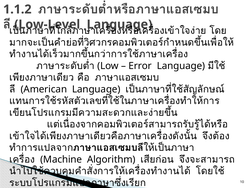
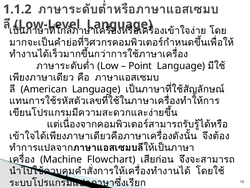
Error: Error -> Point
Algorithm: Algorithm -> Flowchart
